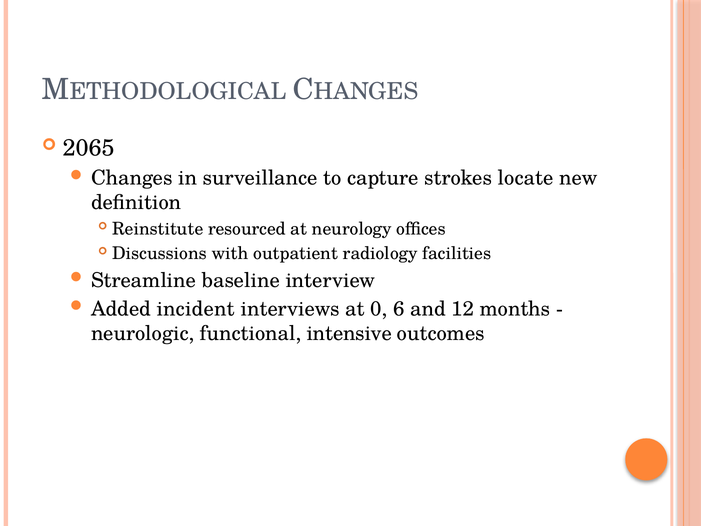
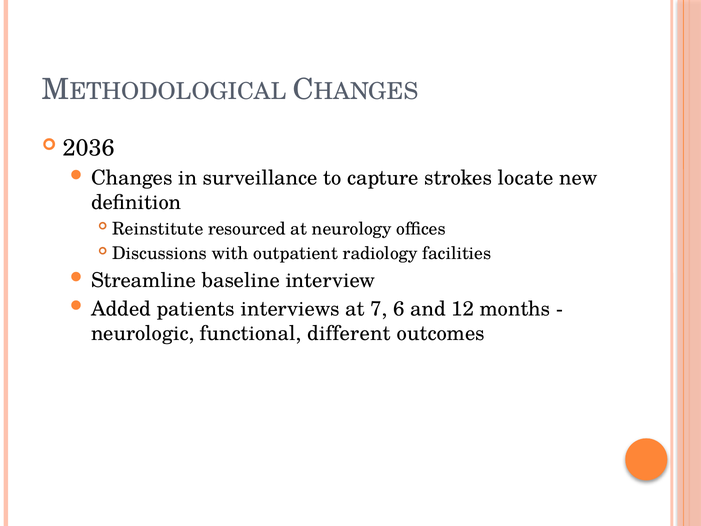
2065: 2065 -> 2036
incident: incident -> patients
0: 0 -> 7
intensive: intensive -> different
